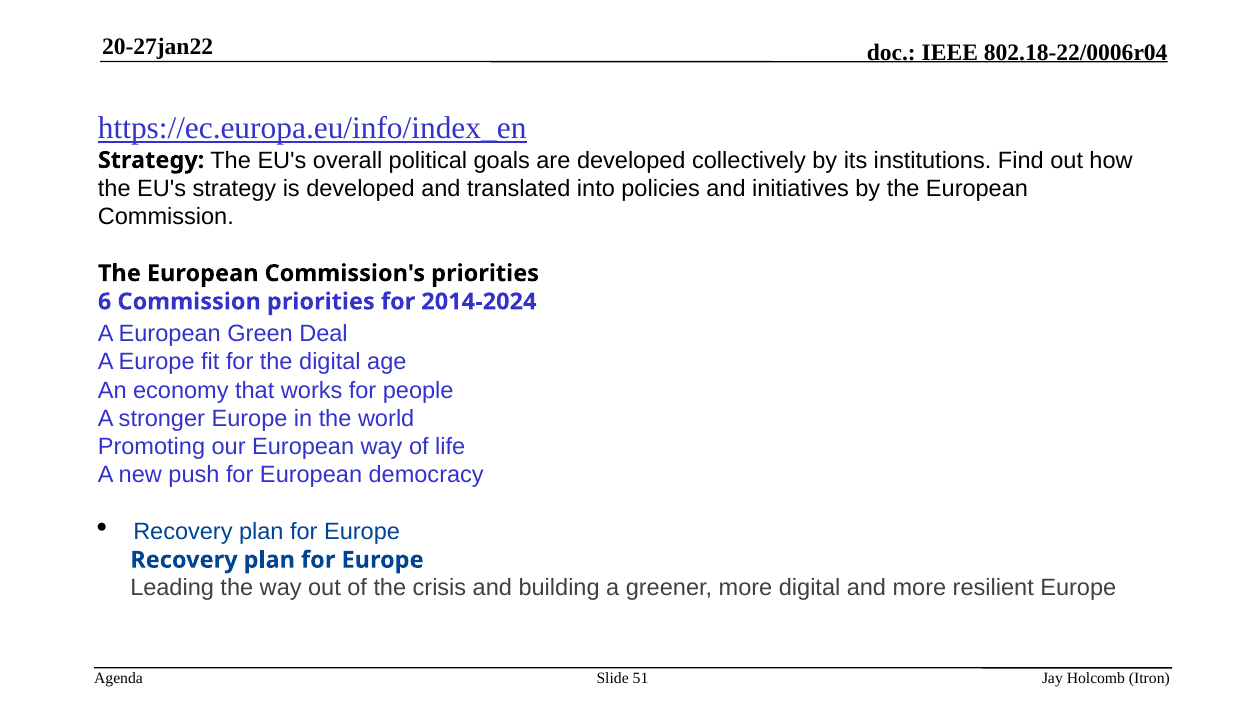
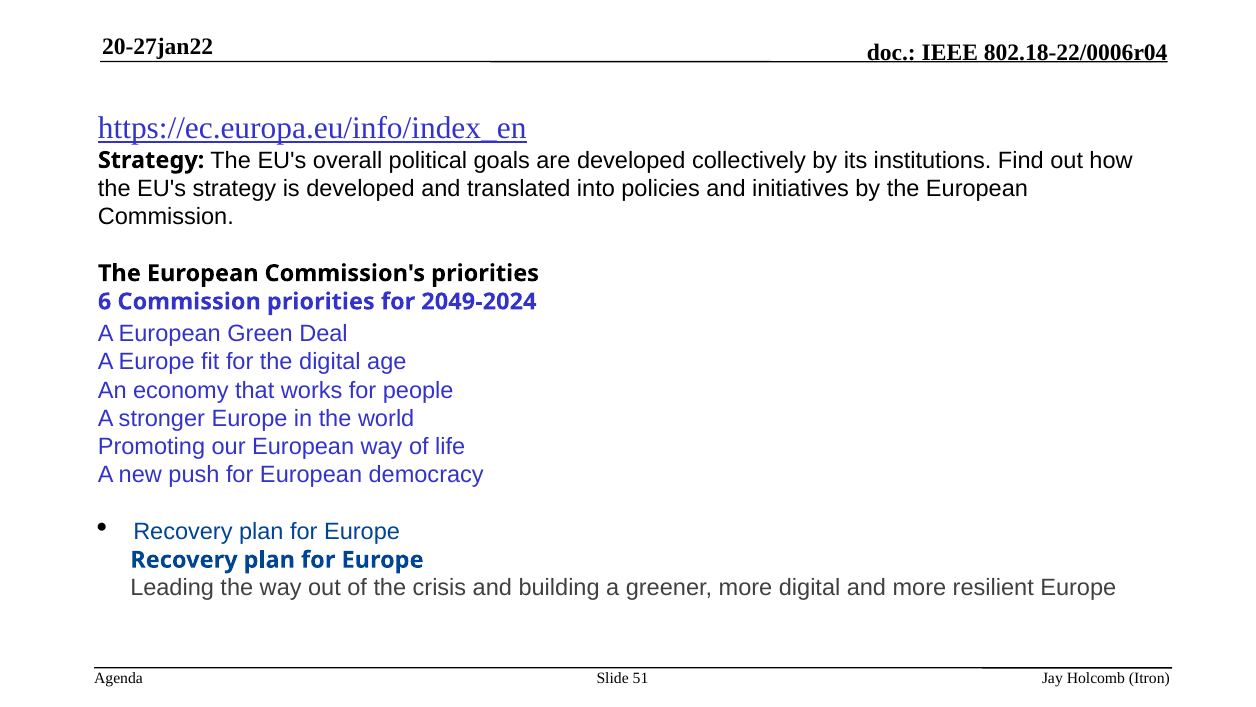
2014-2024: 2014-2024 -> 2049-2024
